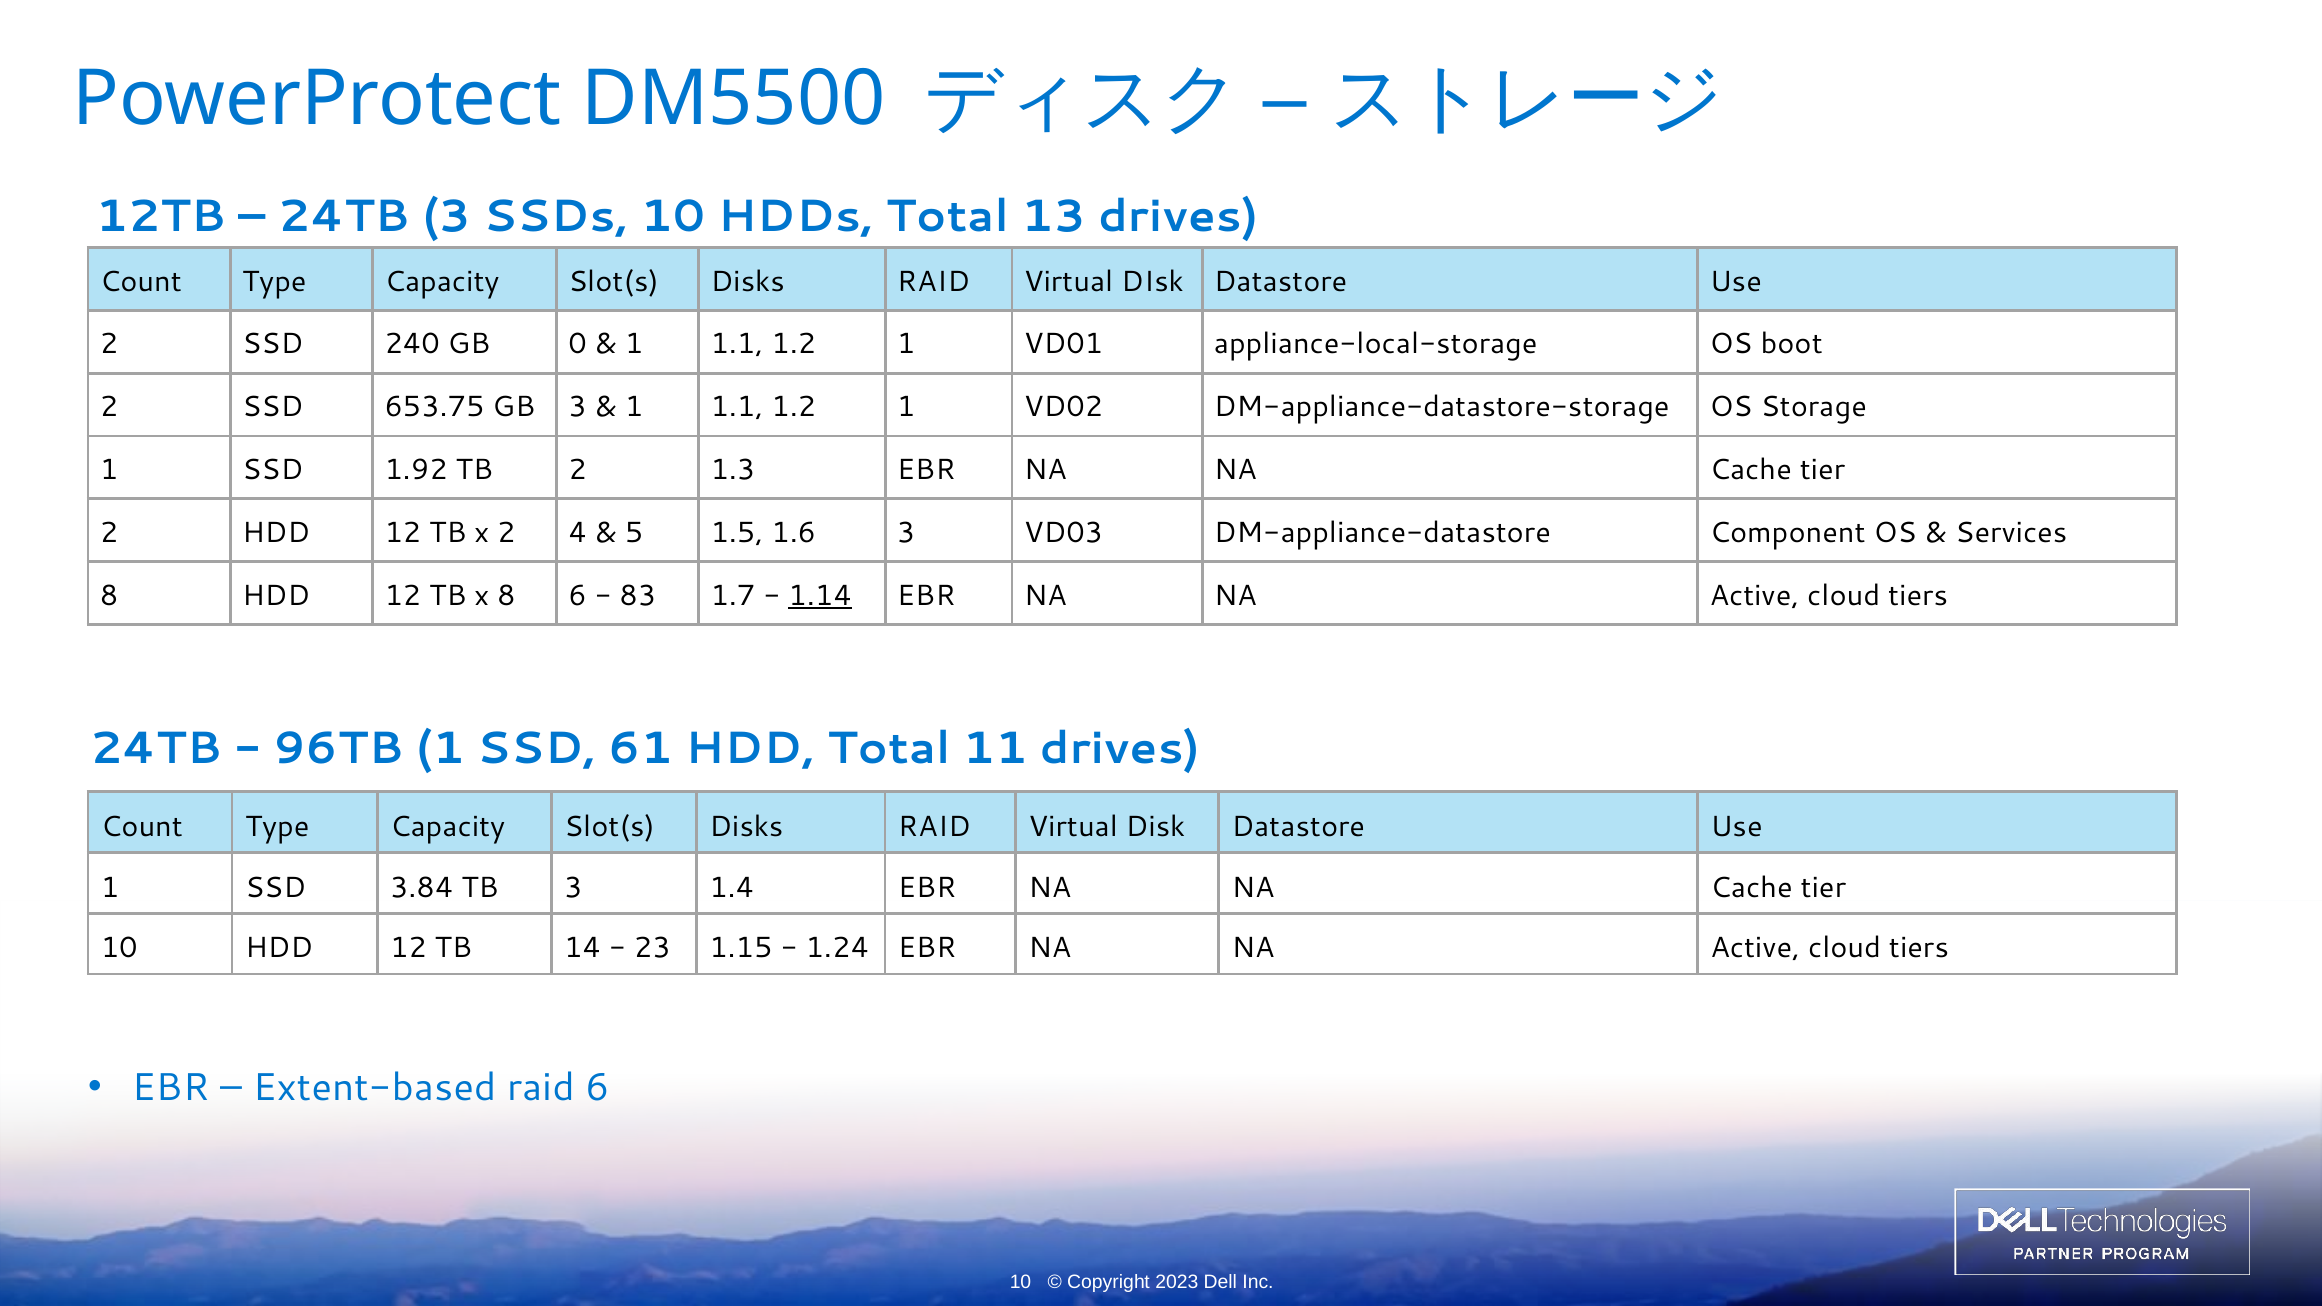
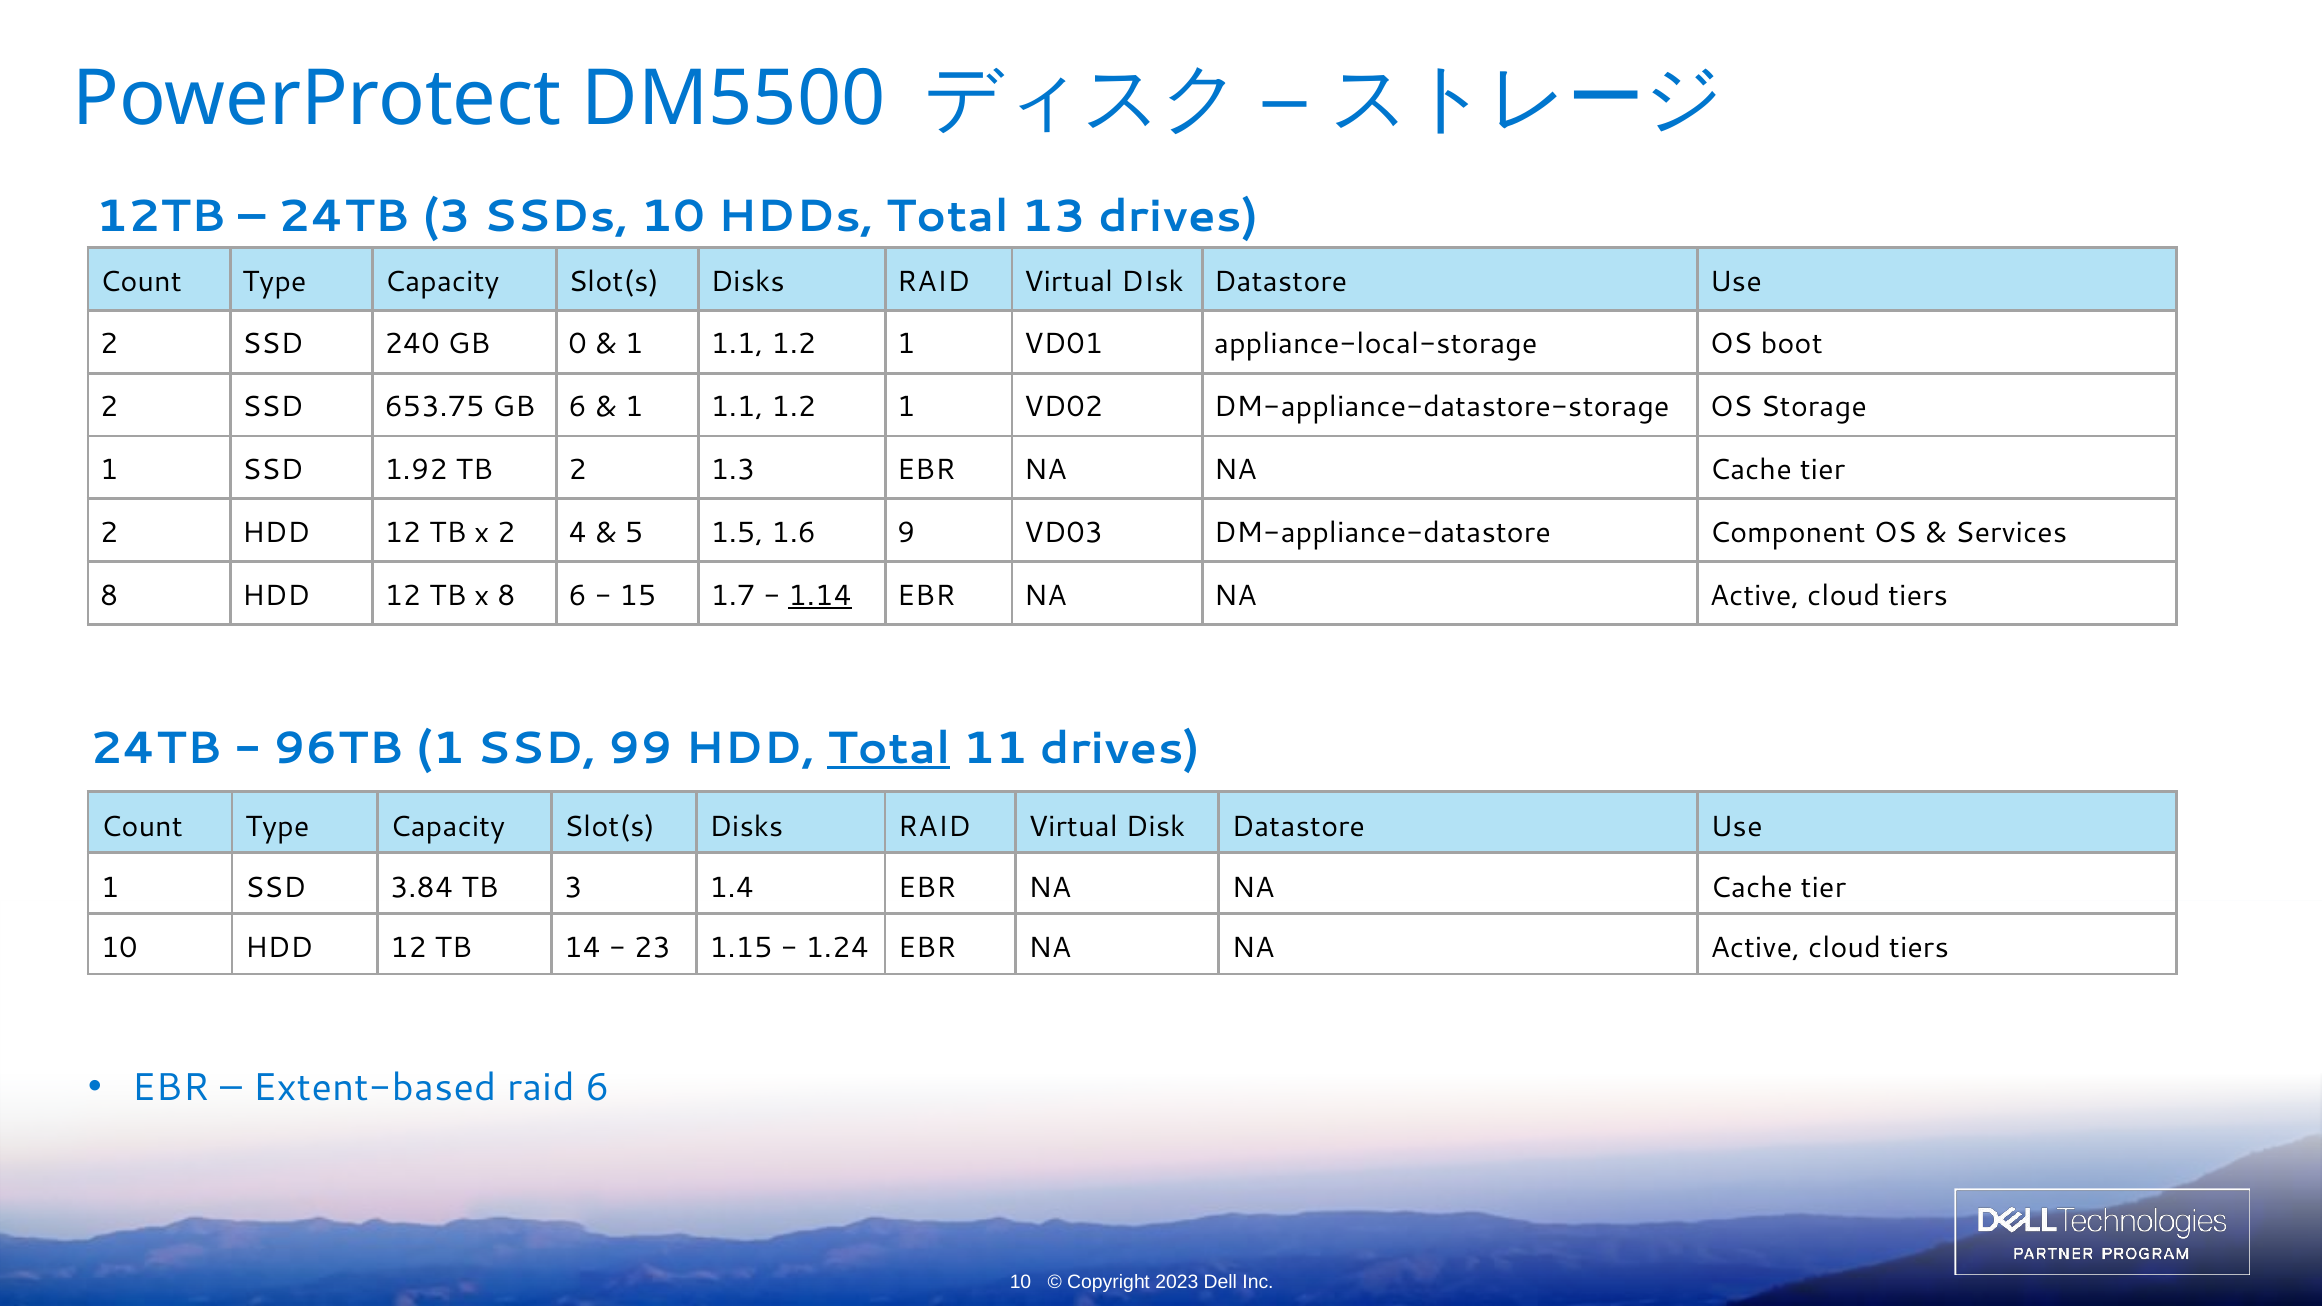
GB 3: 3 -> 6
1.6 3: 3 -> 9
83: 83 -> 15
61: 61 -> 99
Total at (889, 748) underline: none -> present
